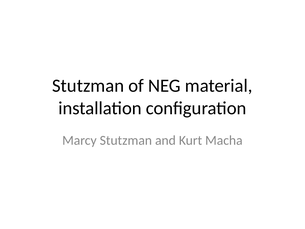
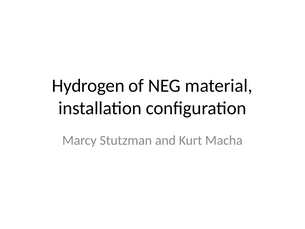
Stutzman at (88, 86): Stutzman -> Hydrogen
